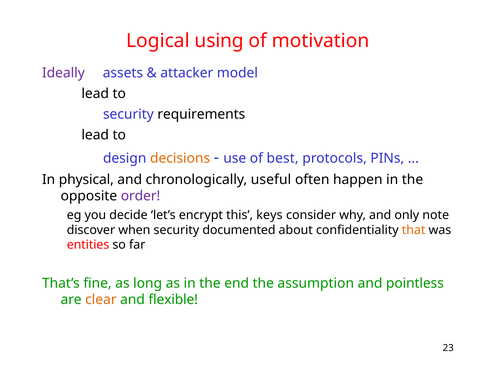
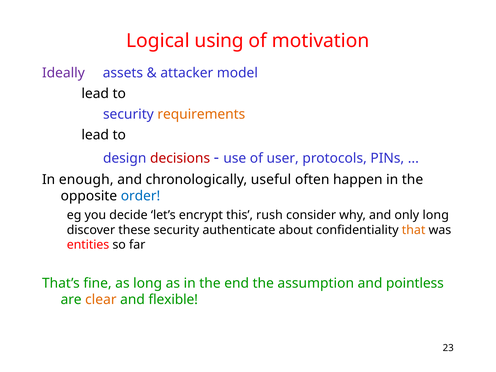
requirements colour: black -> orange
decisions colour: orange -> red
best: best -> user
physical: physical -> enough
order colour: purple -> blue
keys: keys -> rush
only note: note -> long
when: when -> these
documented: documented -> authenticate
